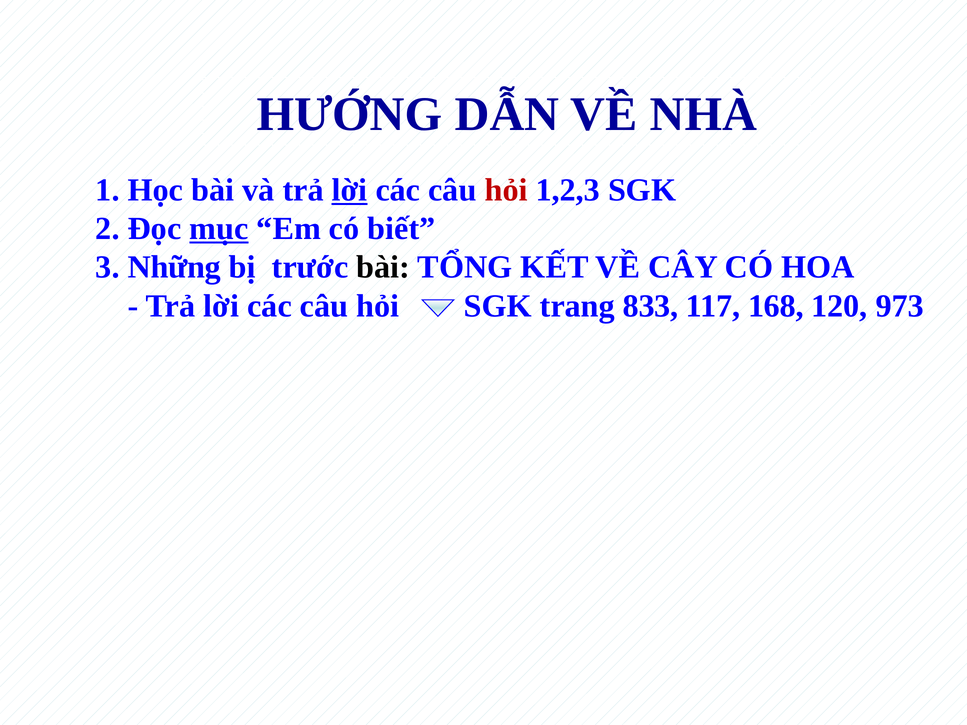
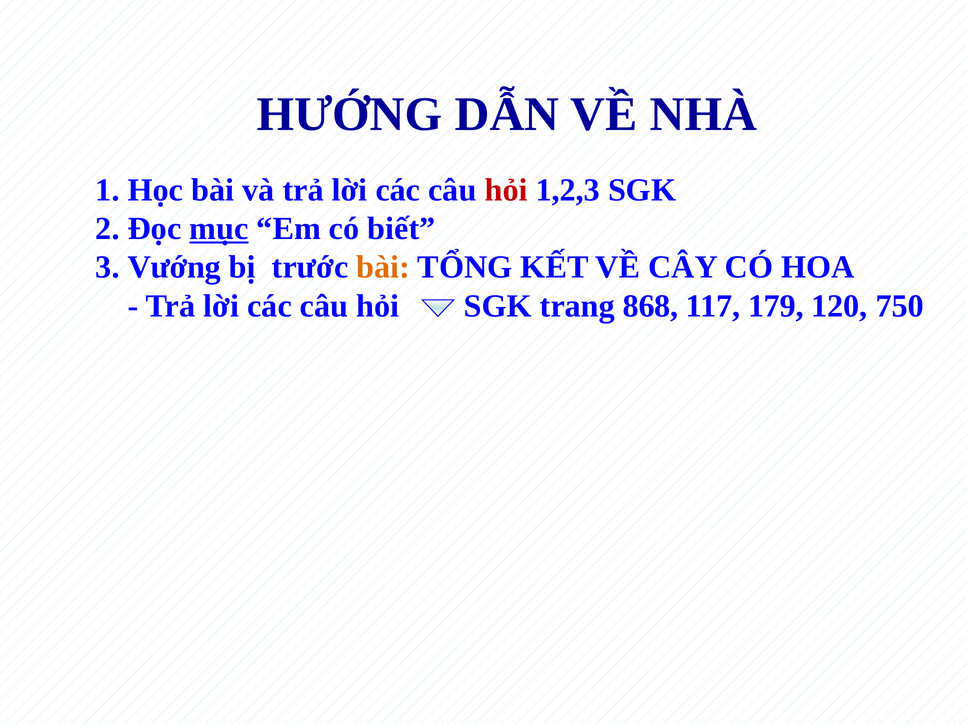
lời at (350, 190) underline: present -> none
Những: Những -> Vướng
bài at (383, 267) colour: black -> orange
833: 833 -> 868
168: 168 -> 179
973: 973 -> 750
